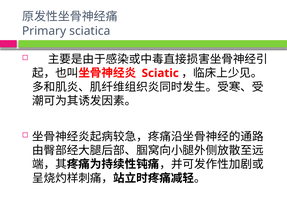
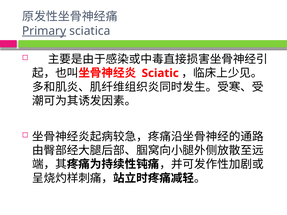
Primary underline: none -> present
